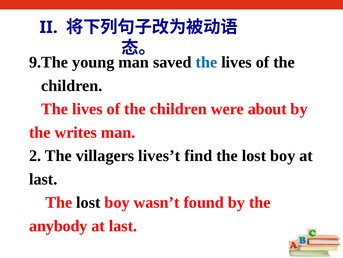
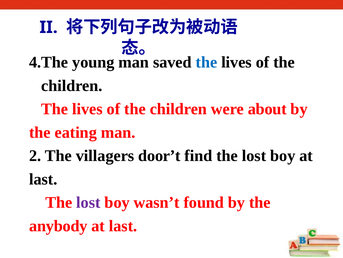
9.The: 9.The -> 4.The
writes: writes -> eating
lives’t: lives’t -> door’t
lost at (88, 202) colour: black -> purple
